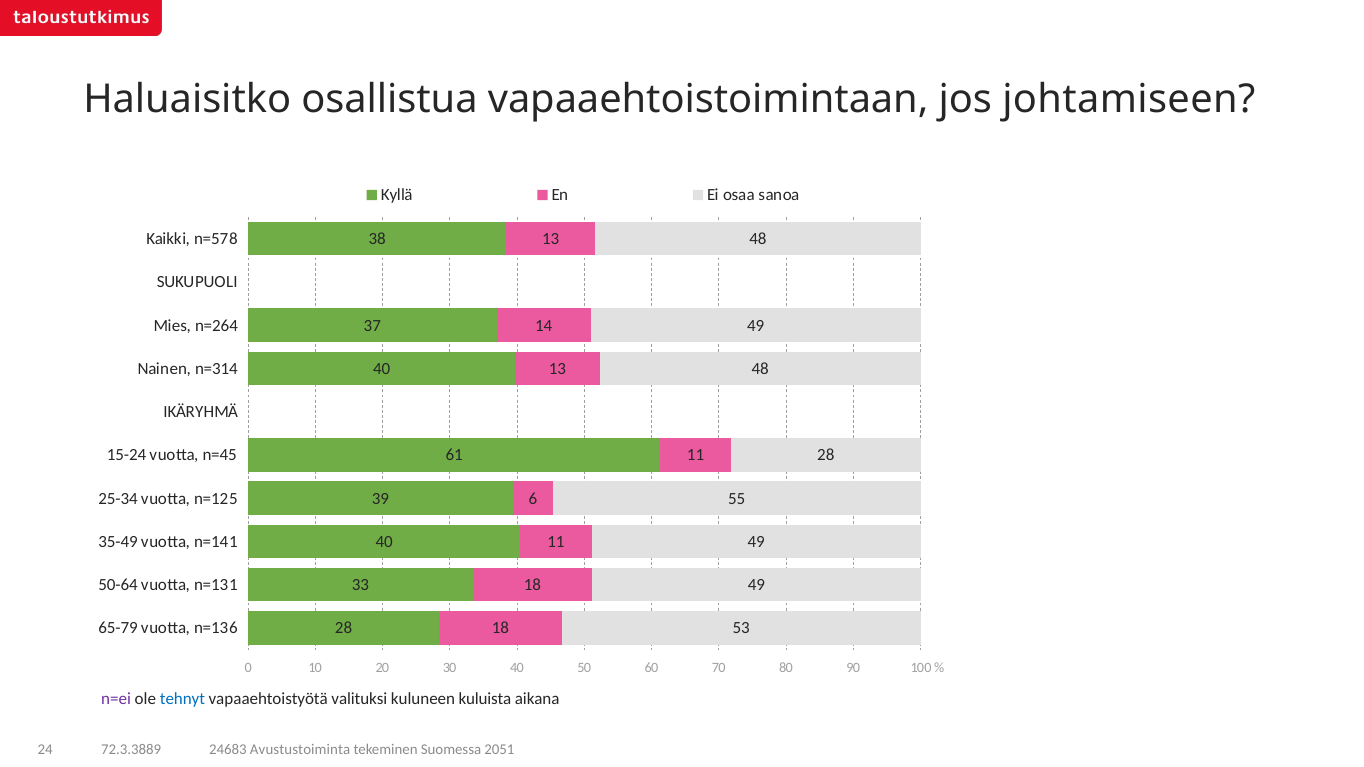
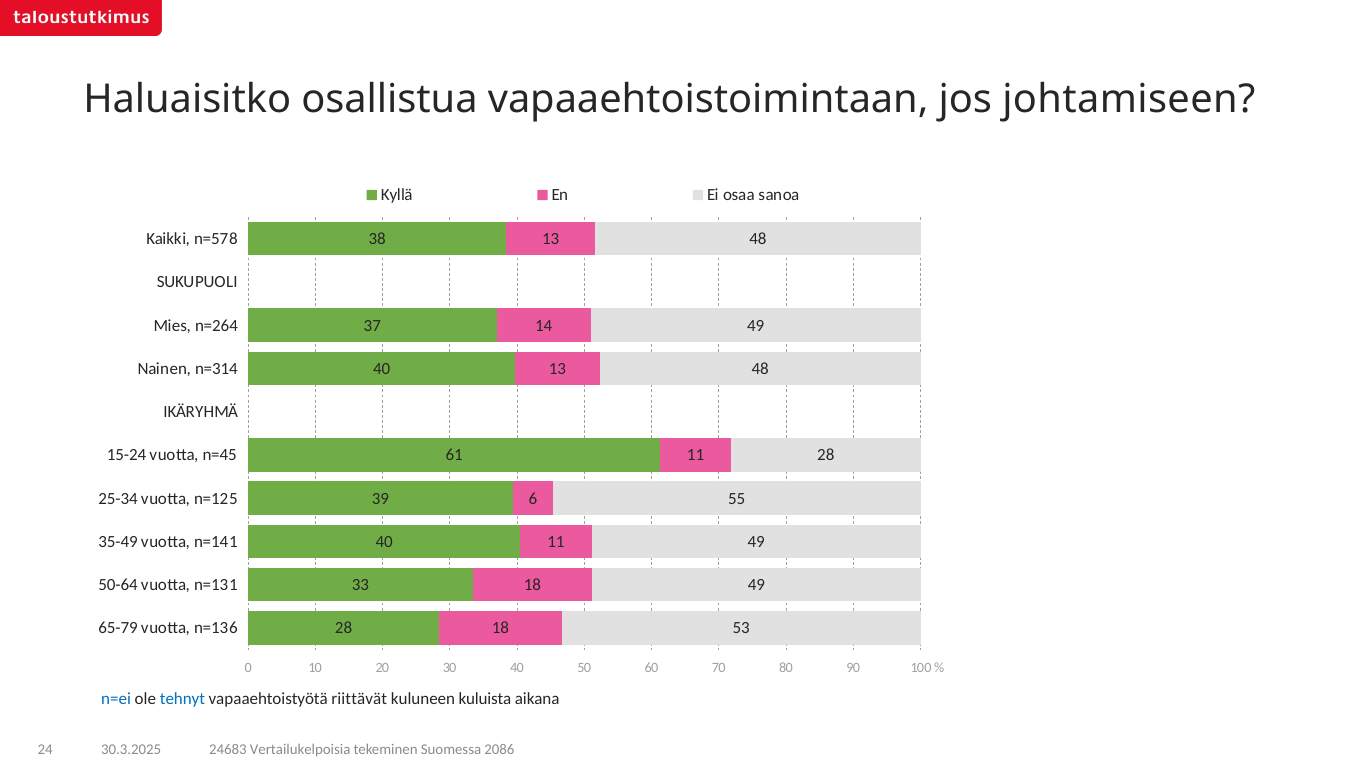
n=ei colour: purple -> blue
valituksi: valituksi -> riittävät
72.3.3889: 72.3.3889 -> 30.3.2025
Avustustoiminta: Avustustoiminta -> Vertailukelpoisia
2051: 2051 -> 2086
